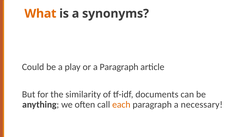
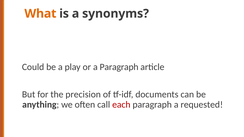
similarity: similarity -> precision
each colour: orange -> red
necessary: necessary -> requested
